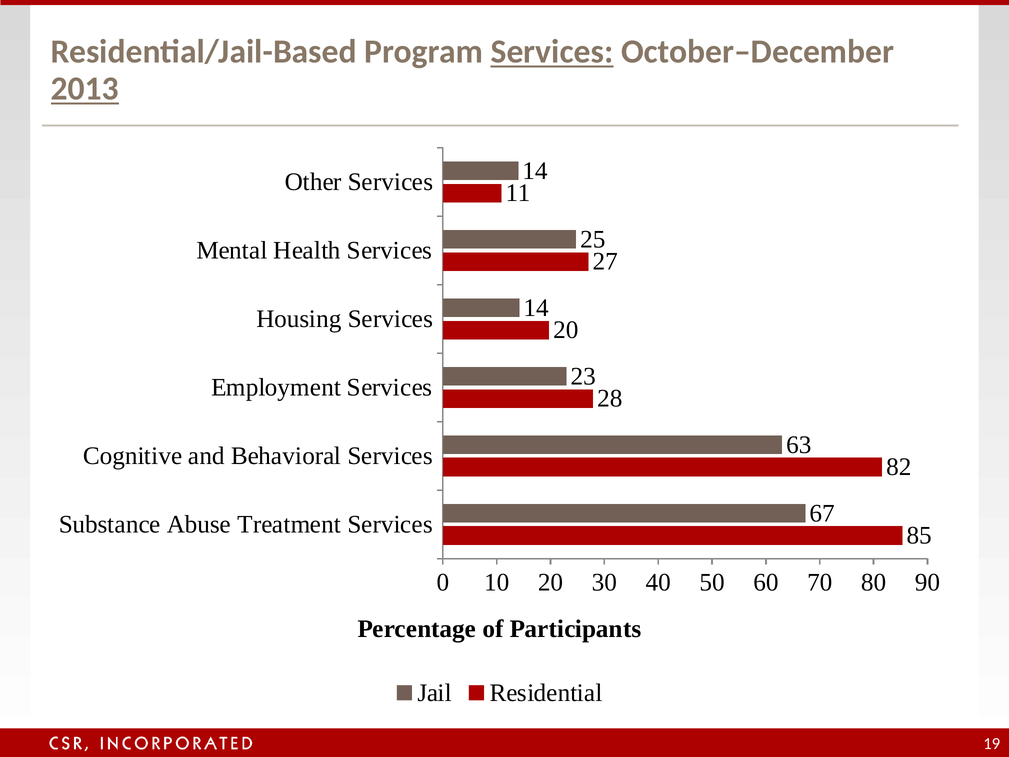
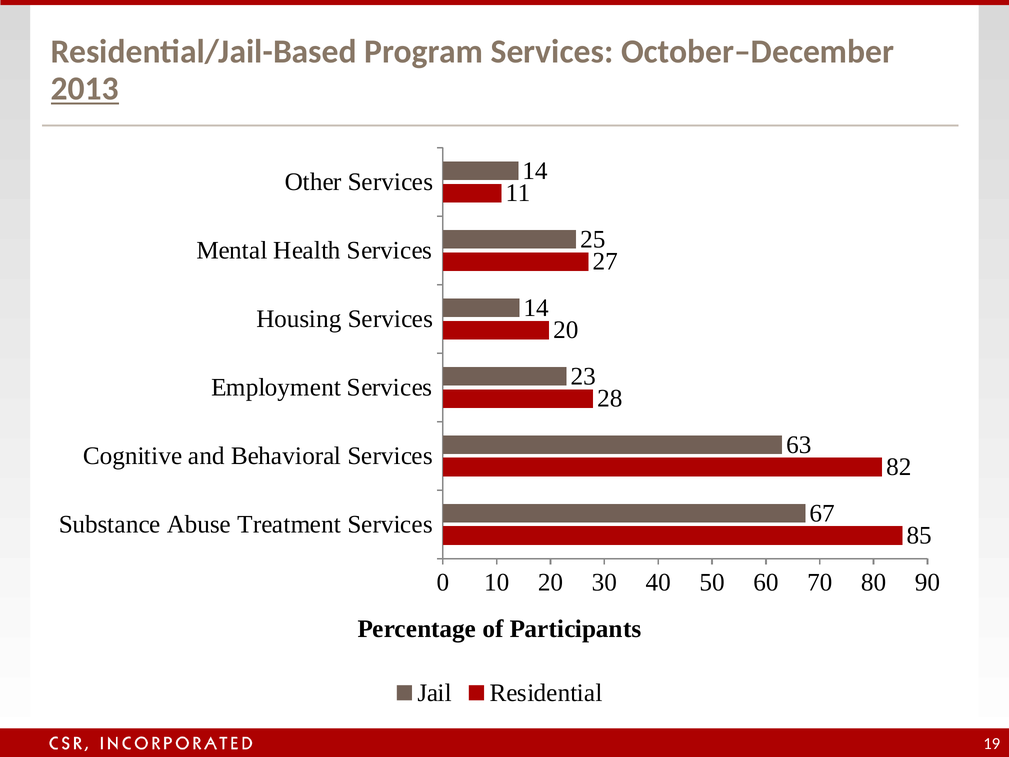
Services at (552, 52) underline: present -> none
